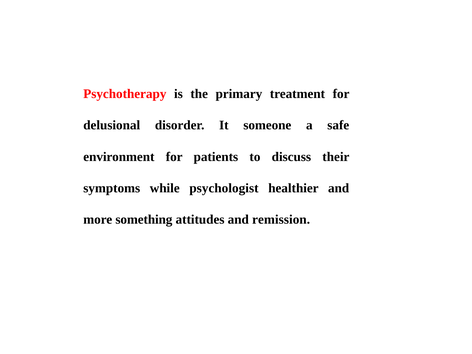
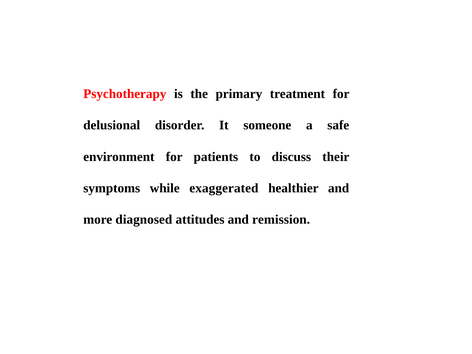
psychologist: psychologist -> exaggerated
something: something -> diagnosed
